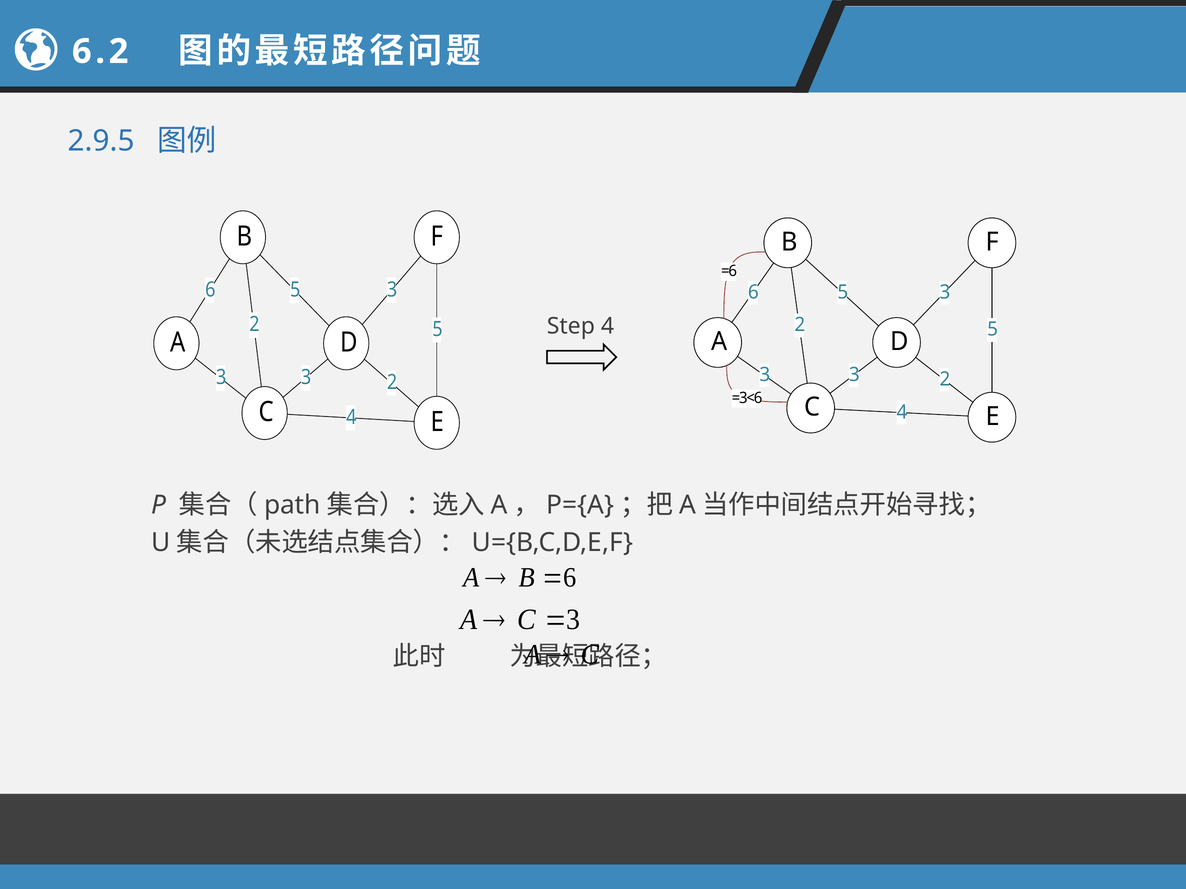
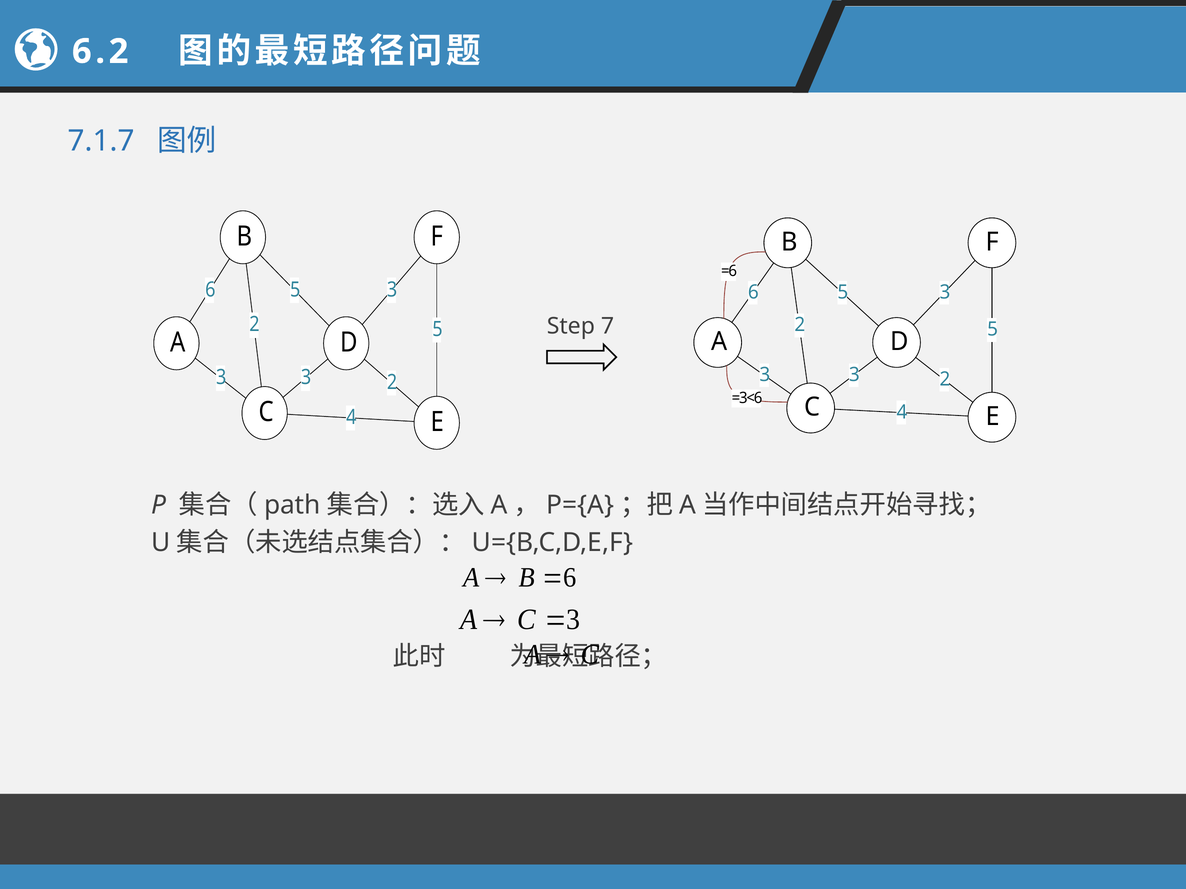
2.9.5: 2.9.5 -> 7.1.7
Step 4: 4 -> 7
